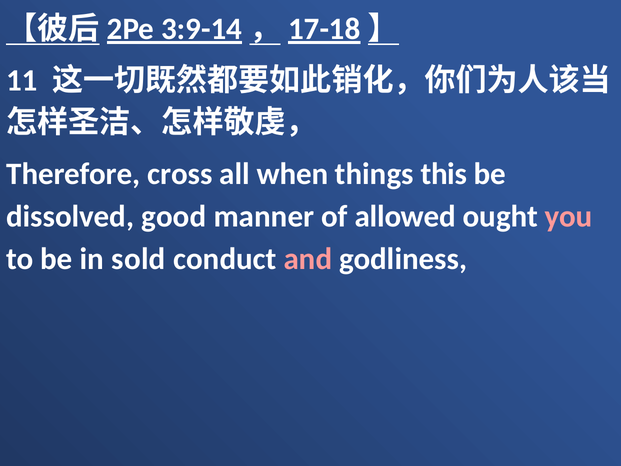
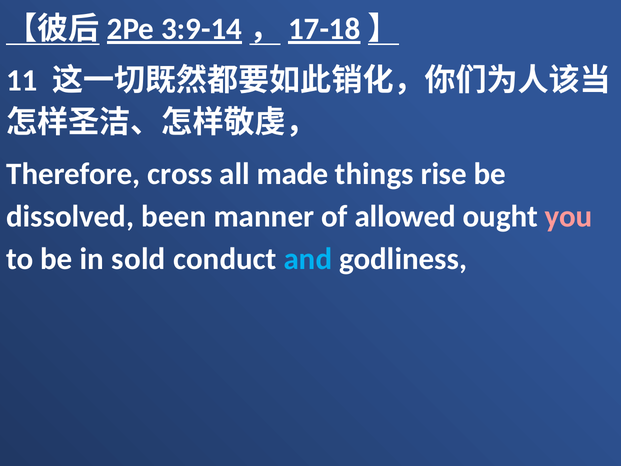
when: when -> made
this: this -> rise
good: good -> been
and colour: pink -> light blue
